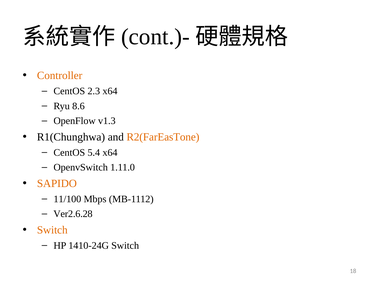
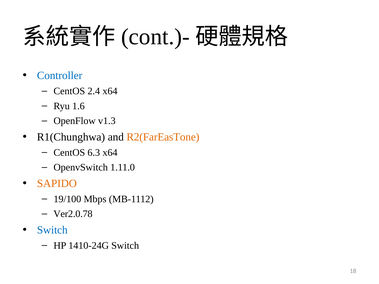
Controller colour: orange -> blue
2.3: 2.3 -> 2.4
8.6: 8.6 -> 1.6
5.4: 5.4 -> 6.3
11/100: 11/100 -> 19/100
Ver2.6.28: Ver2.6.28 -> Ver2.0.78
Switch at (52, 230) colour: orange -> blue
